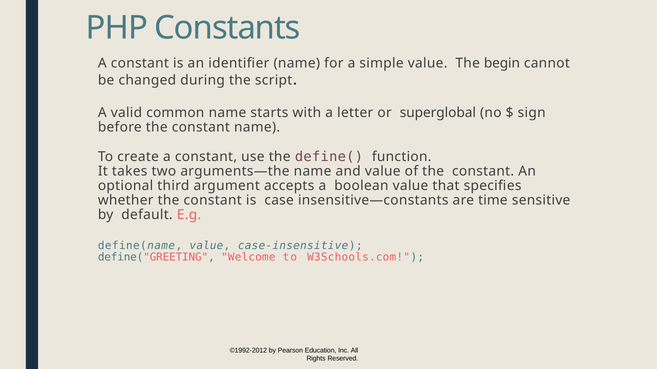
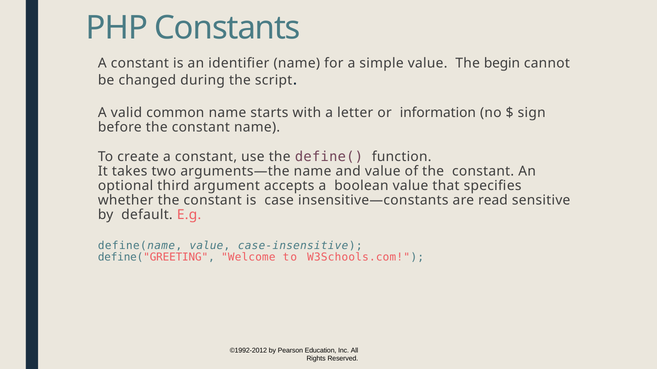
superglobal: superglobal -> information
time: time -> read
